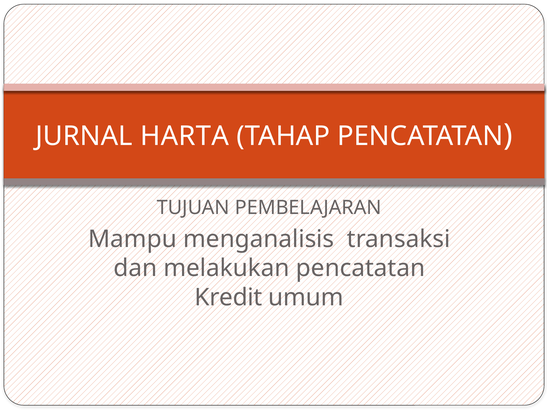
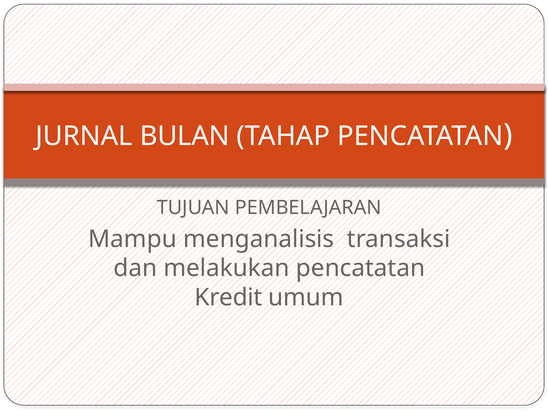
HARTA: HARTA -> BULAN
